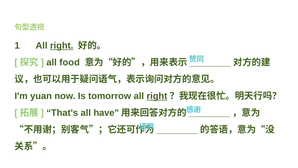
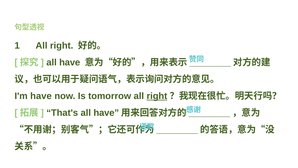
right at (62, 46) underline: present -> none
food at (70, 62): food -> have
I'm yuan: yuan -> have
